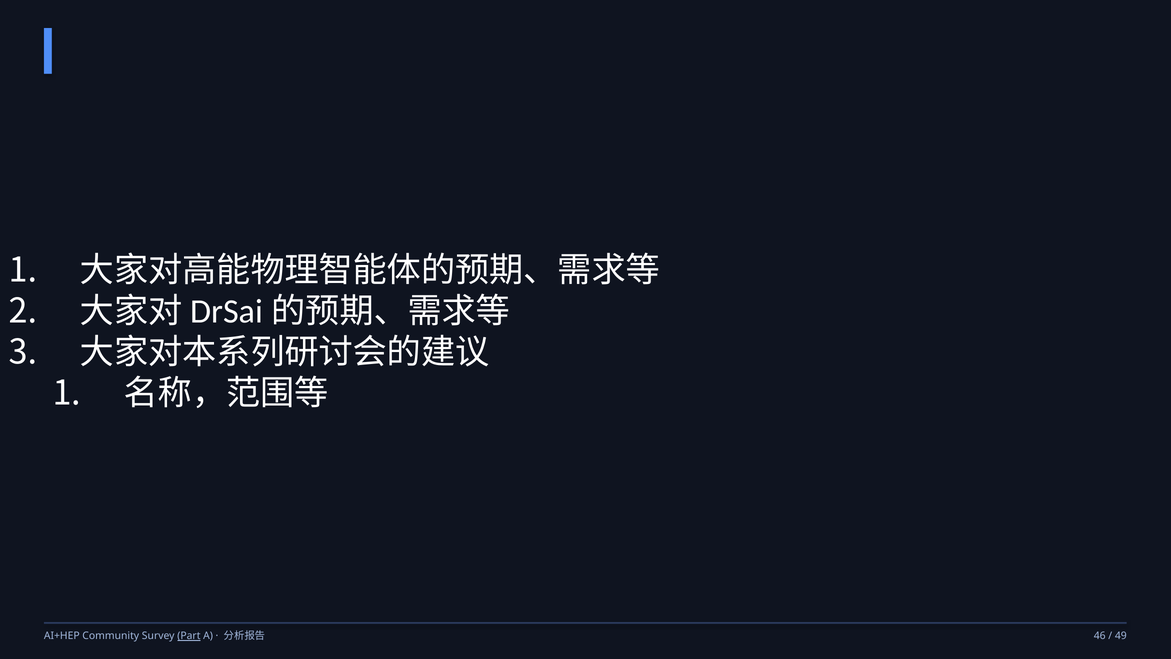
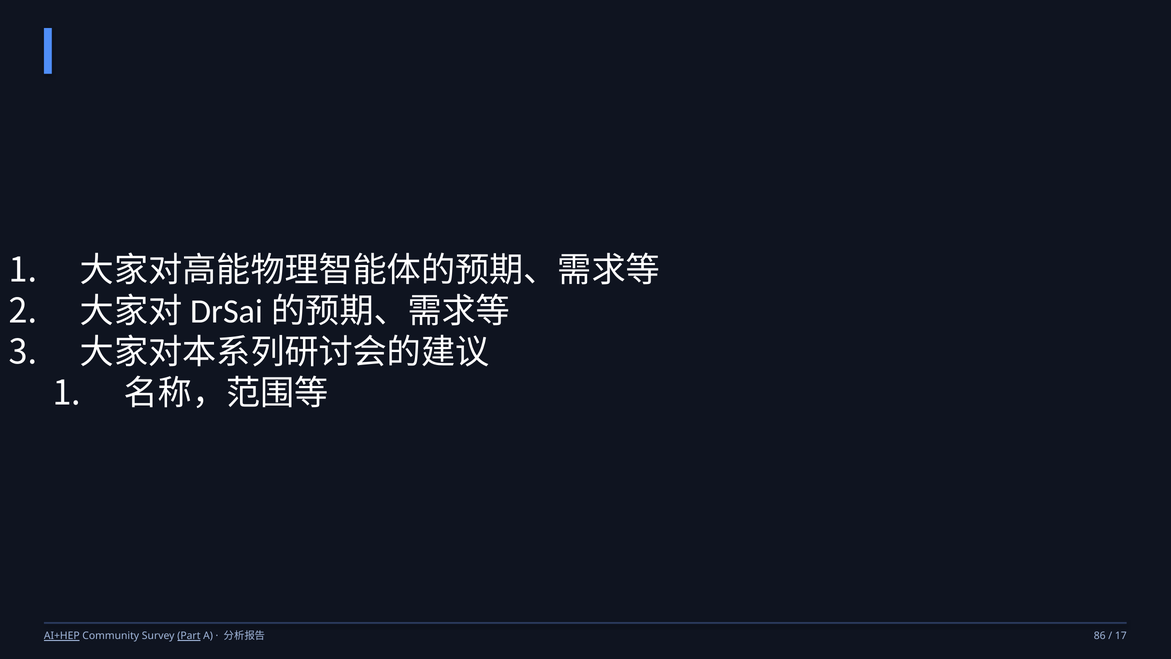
AI+HEP underline: none -> present
46: 46 -> 86
49: 49 -> 17
